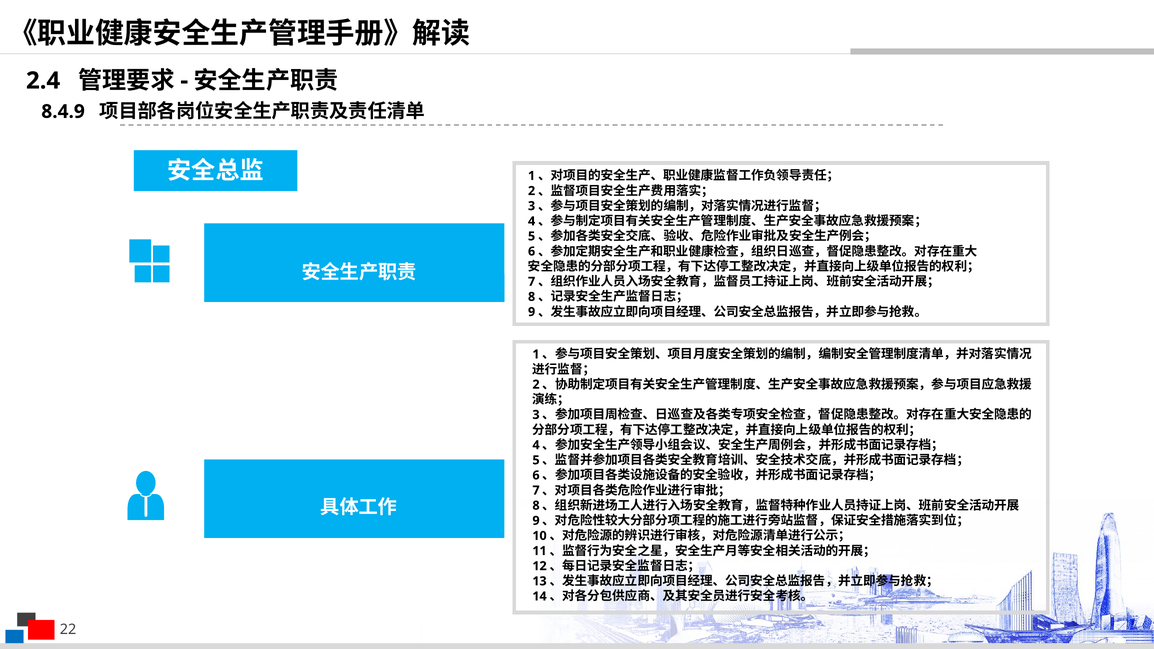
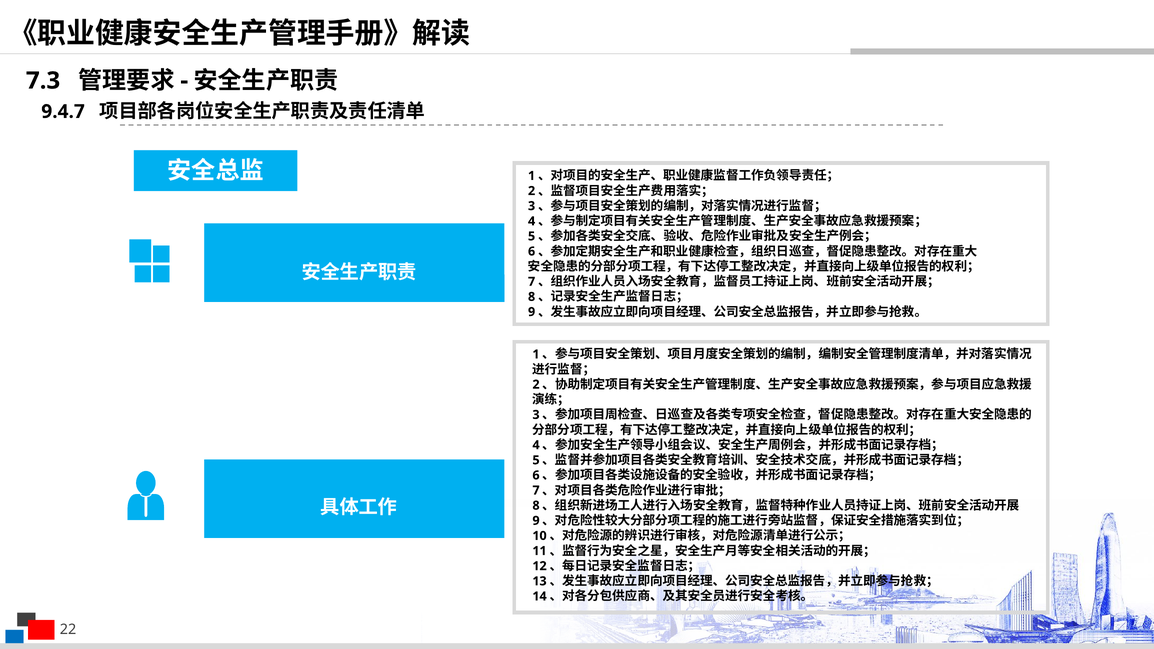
2.4: 2.4 -> 7.3
8.4.9: 8.4.9 -> 9.4.7
